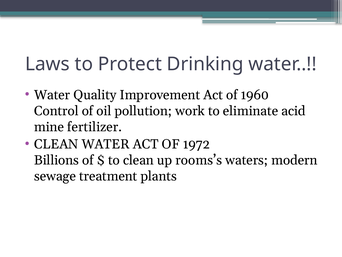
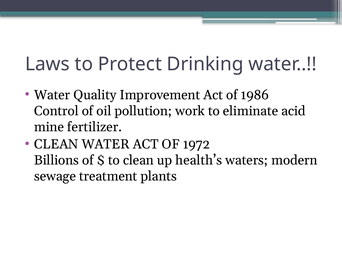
1960: 1960 -> 1986
rooms’s: rooms’s -> health’s
